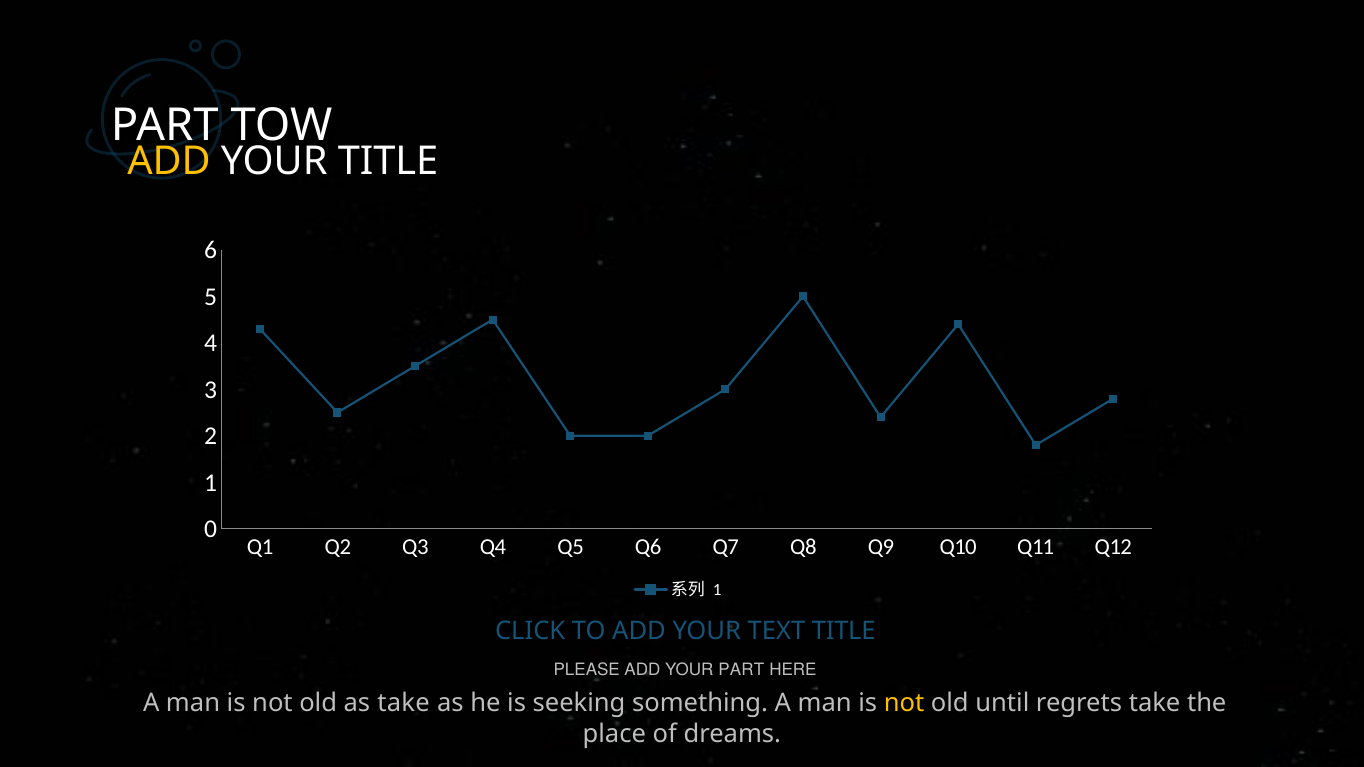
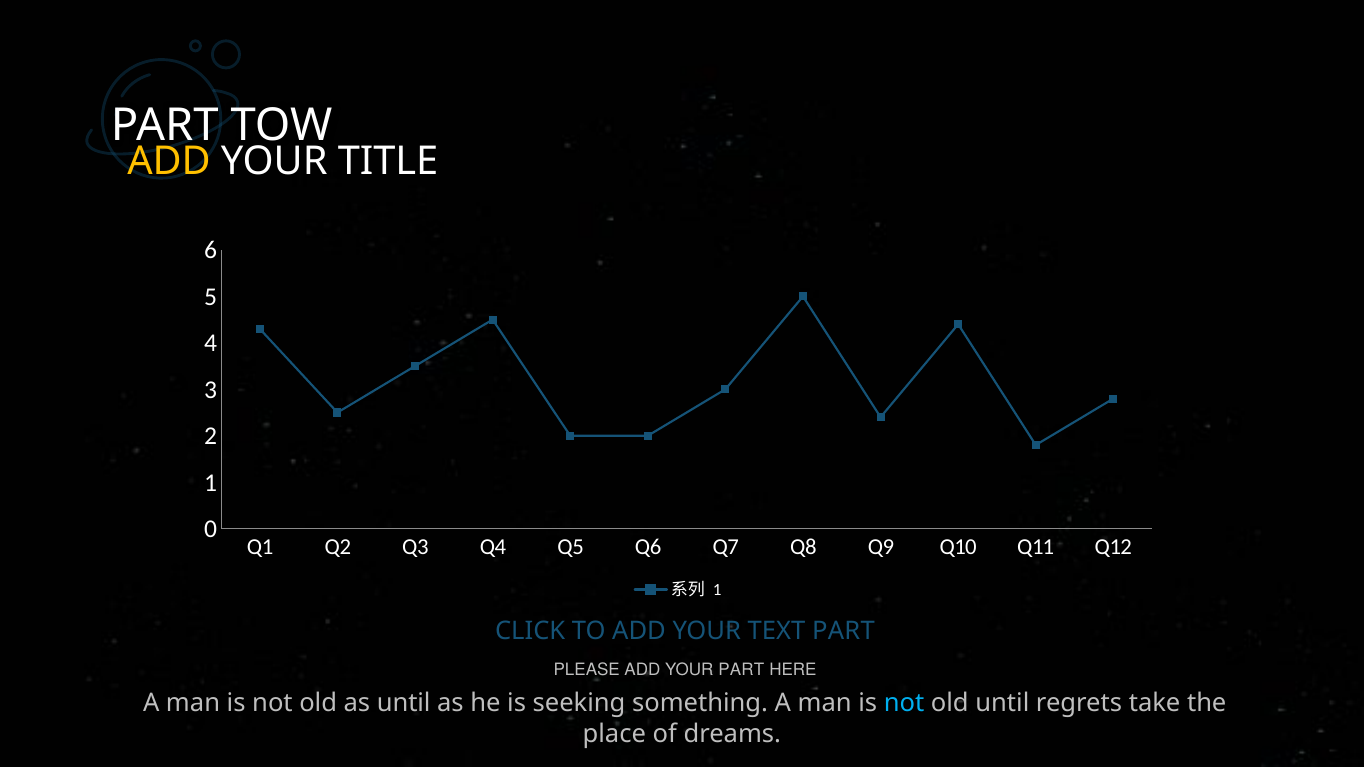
TEXT TITLE: TITLE -> PART
as take: take -> until
not at (904, 704) colour: yellow -> light blue
